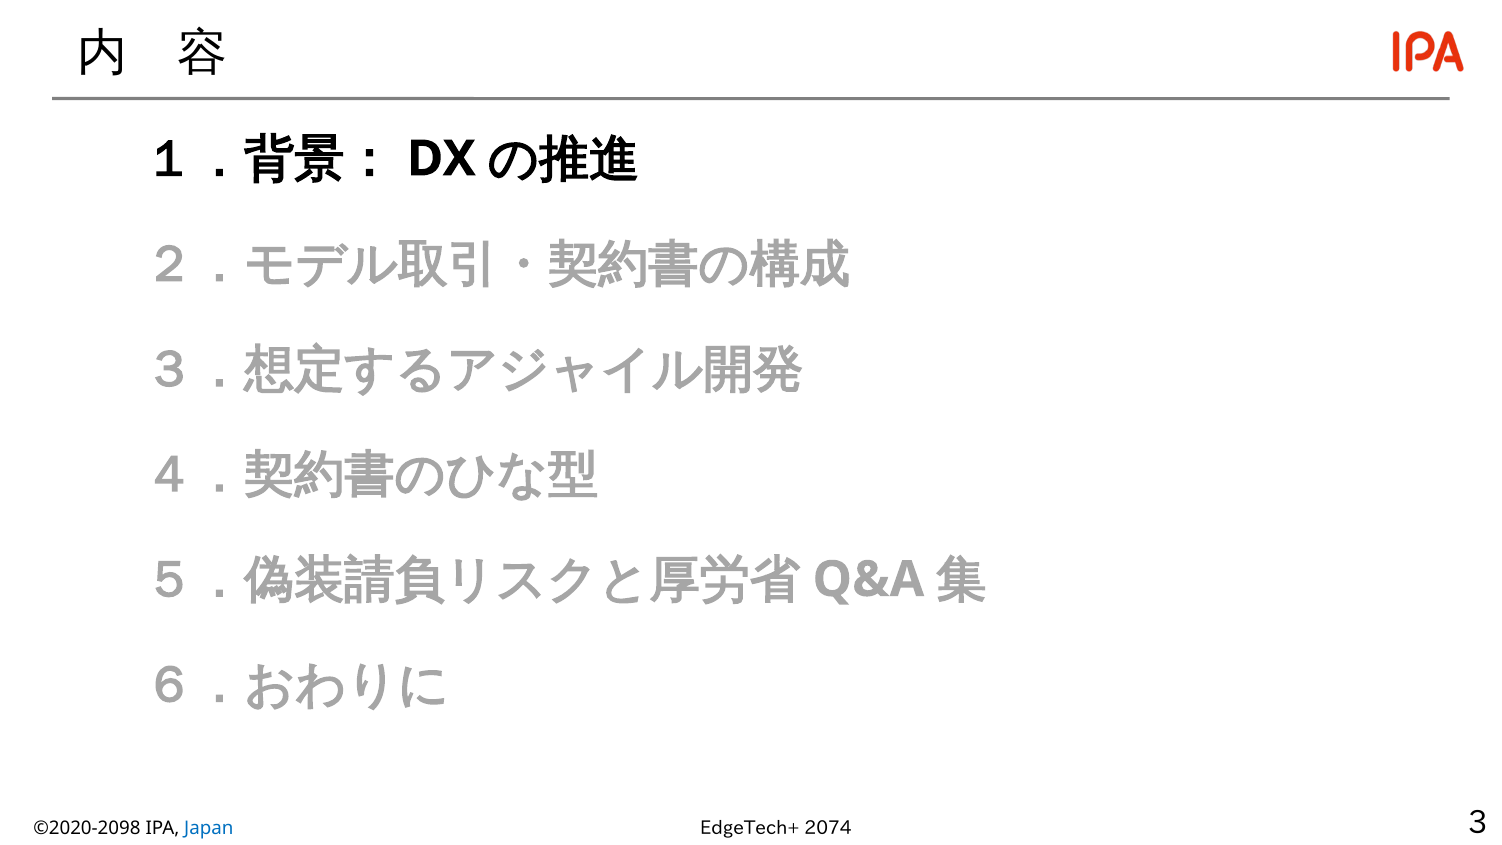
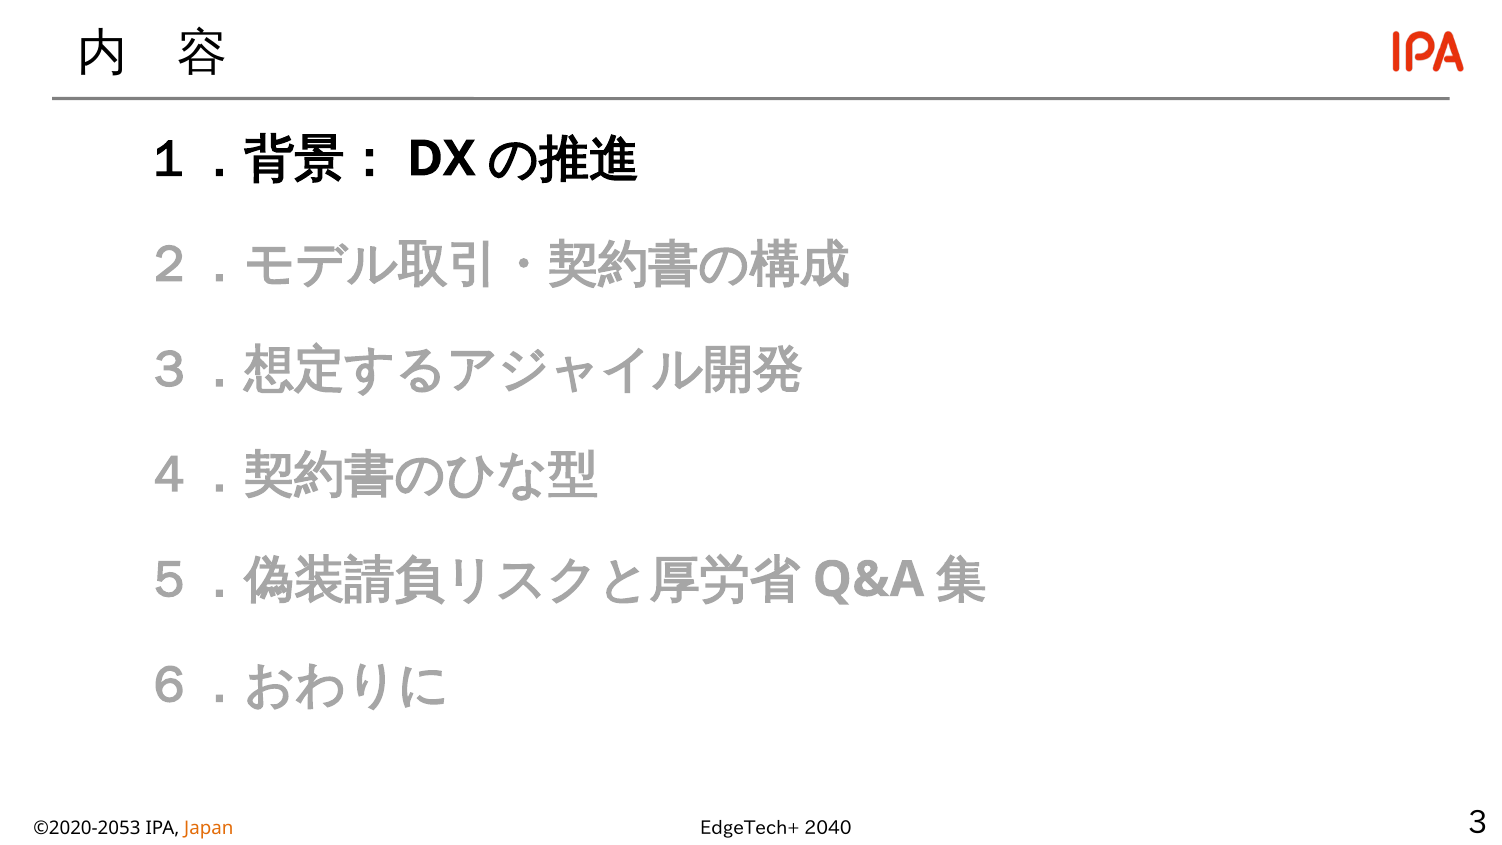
2074: 2074 -> 2040
©2020-2098: ©2020-2098 -> ©2020-2053
Japan colour: blue -> orange
